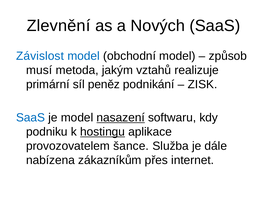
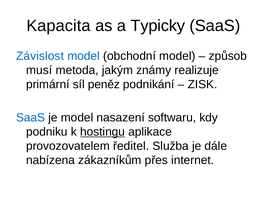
Zlevnění: Zlevnění -> Kapacita
Nových: Nových -> Typicky
vztahů: vztahů -> známy
nasazení underline: present -> none
šance: šance -> ředitel
